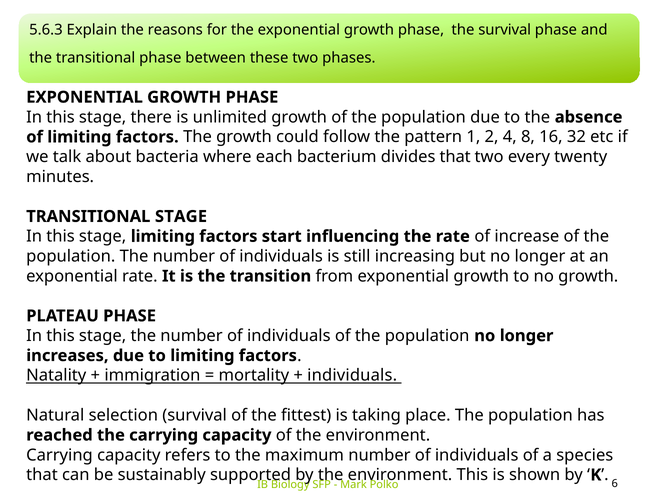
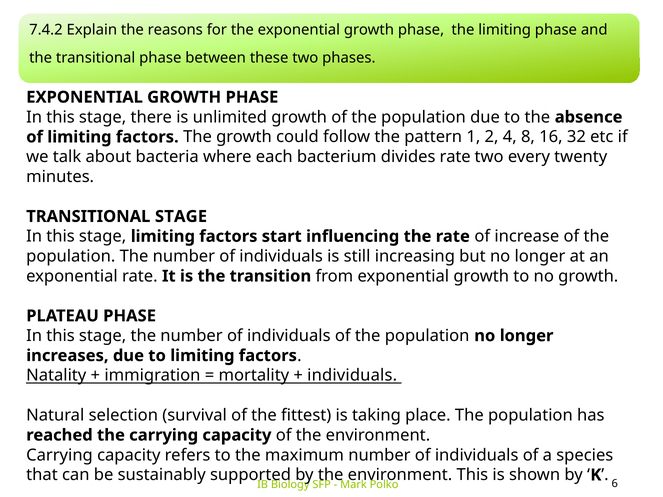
5.6.3: 5.6.3 -> 7.4.2
the survival: survival -> limiting
divides that: that -> rate
